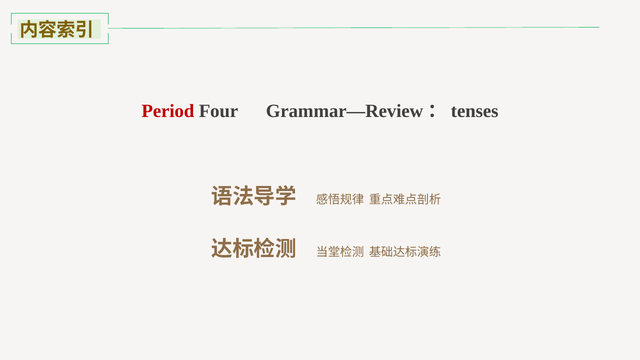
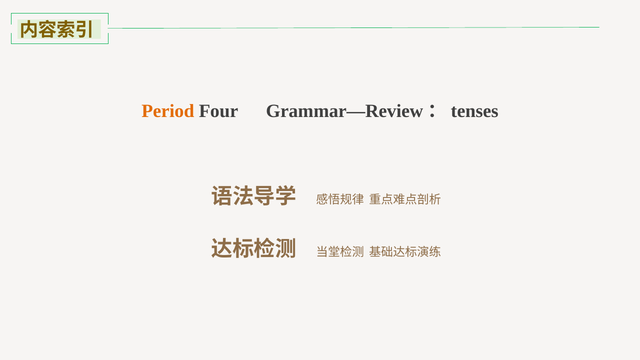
Period colour: red -> orange
